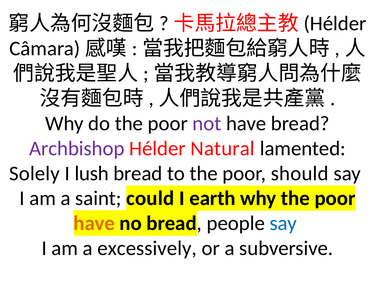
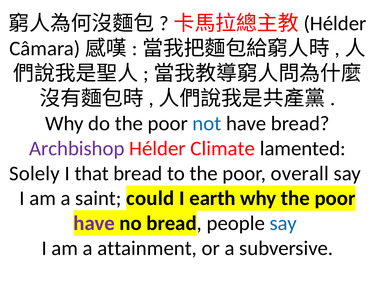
not colour: purple -> blue
Natural: Natural -> Climate
lush: lush -> that
should: should -> overall
have at (94, 224) colour: orange -> purple
excessively: excessively -> attainment
